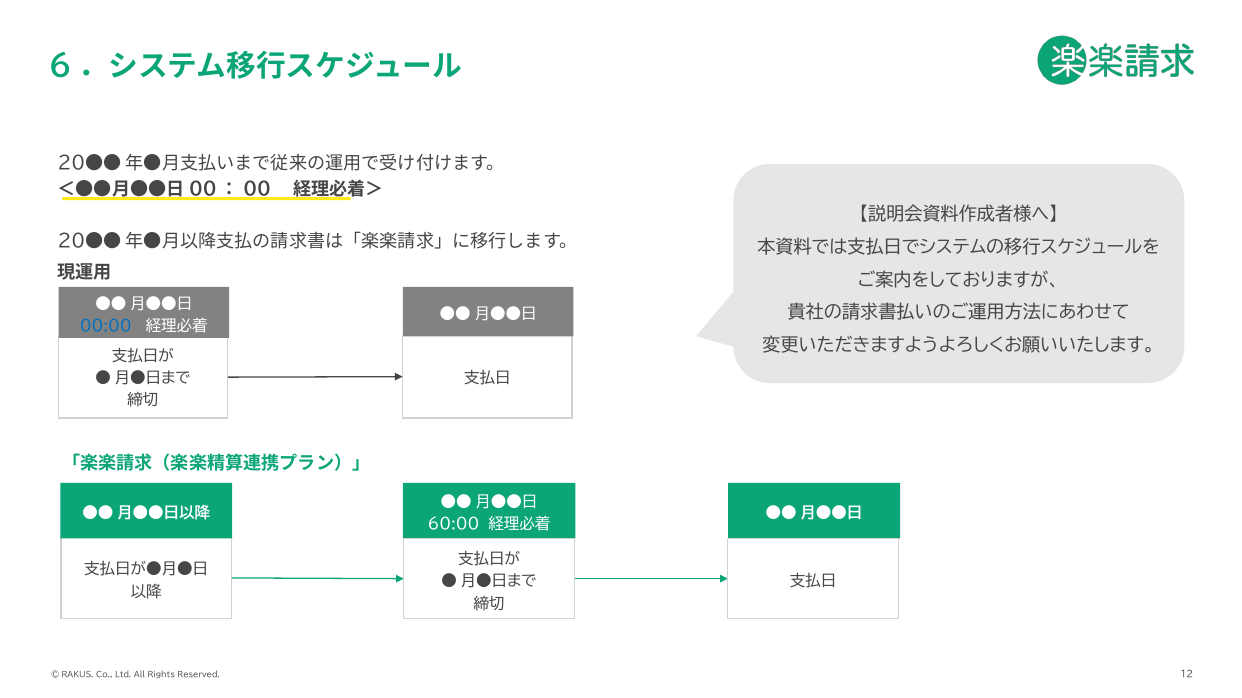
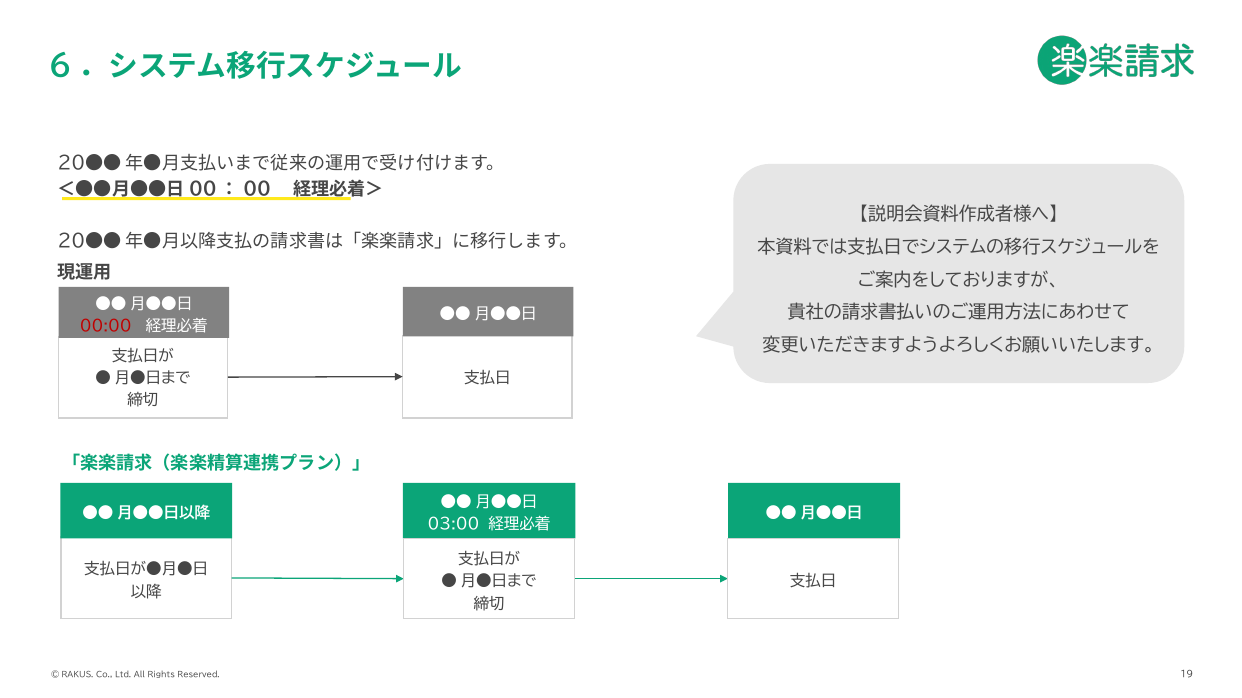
00:00 colour: blue -> red
60:00: 60:00 -> 03:00
12: 12 -> 19
